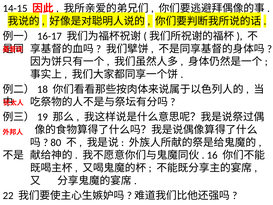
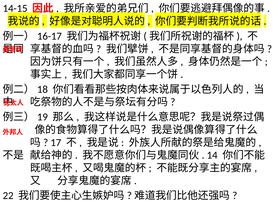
80: 80 -> 17
16: 16 -> 14
